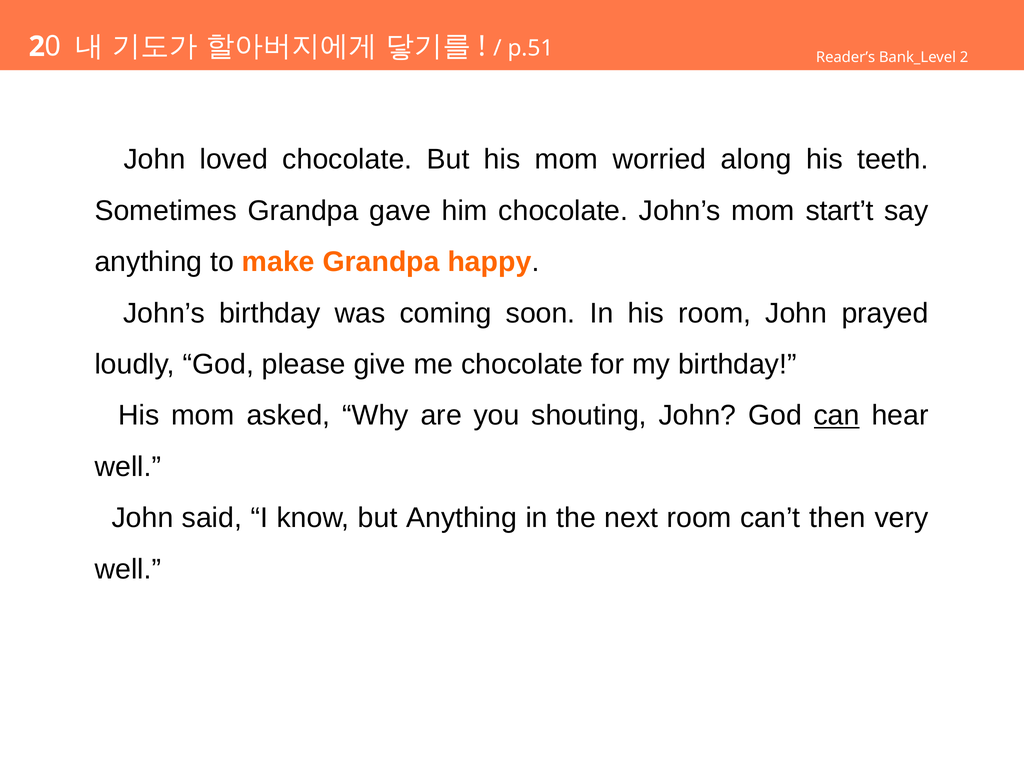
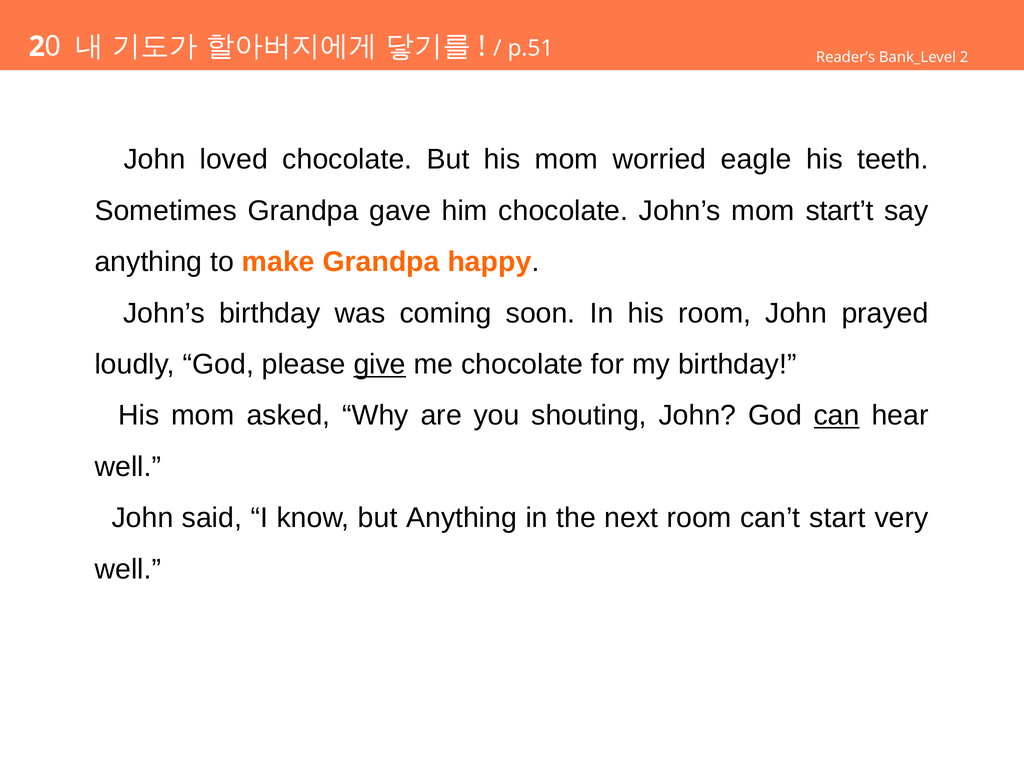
along: along -> eagle
give underline: none -> present
then: then -> start
